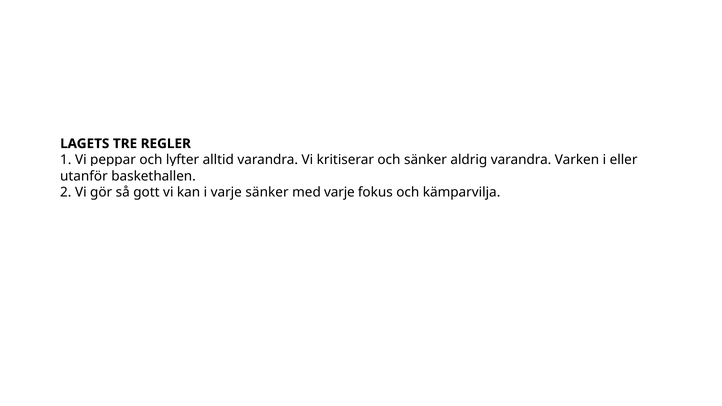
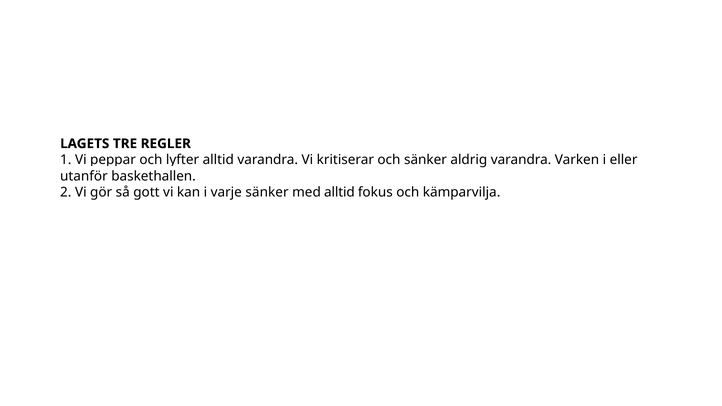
med varje: varje -> alltid
